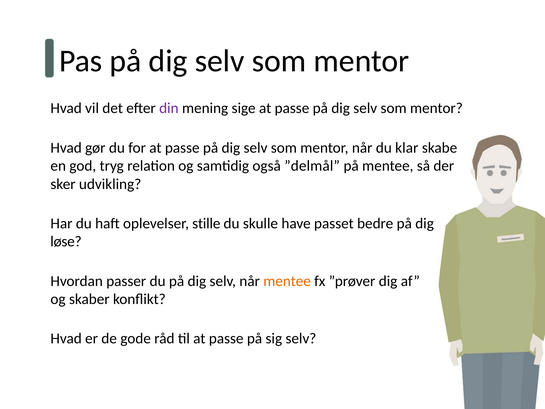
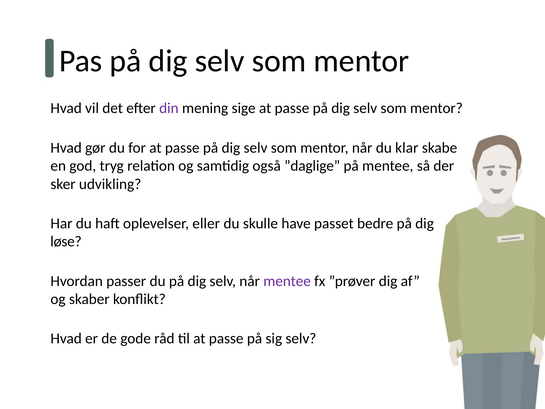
”delmål: ”delmål -> ”daglige
stille: stille -> eller
mentee at (287, 281) colour: orange -> purple
